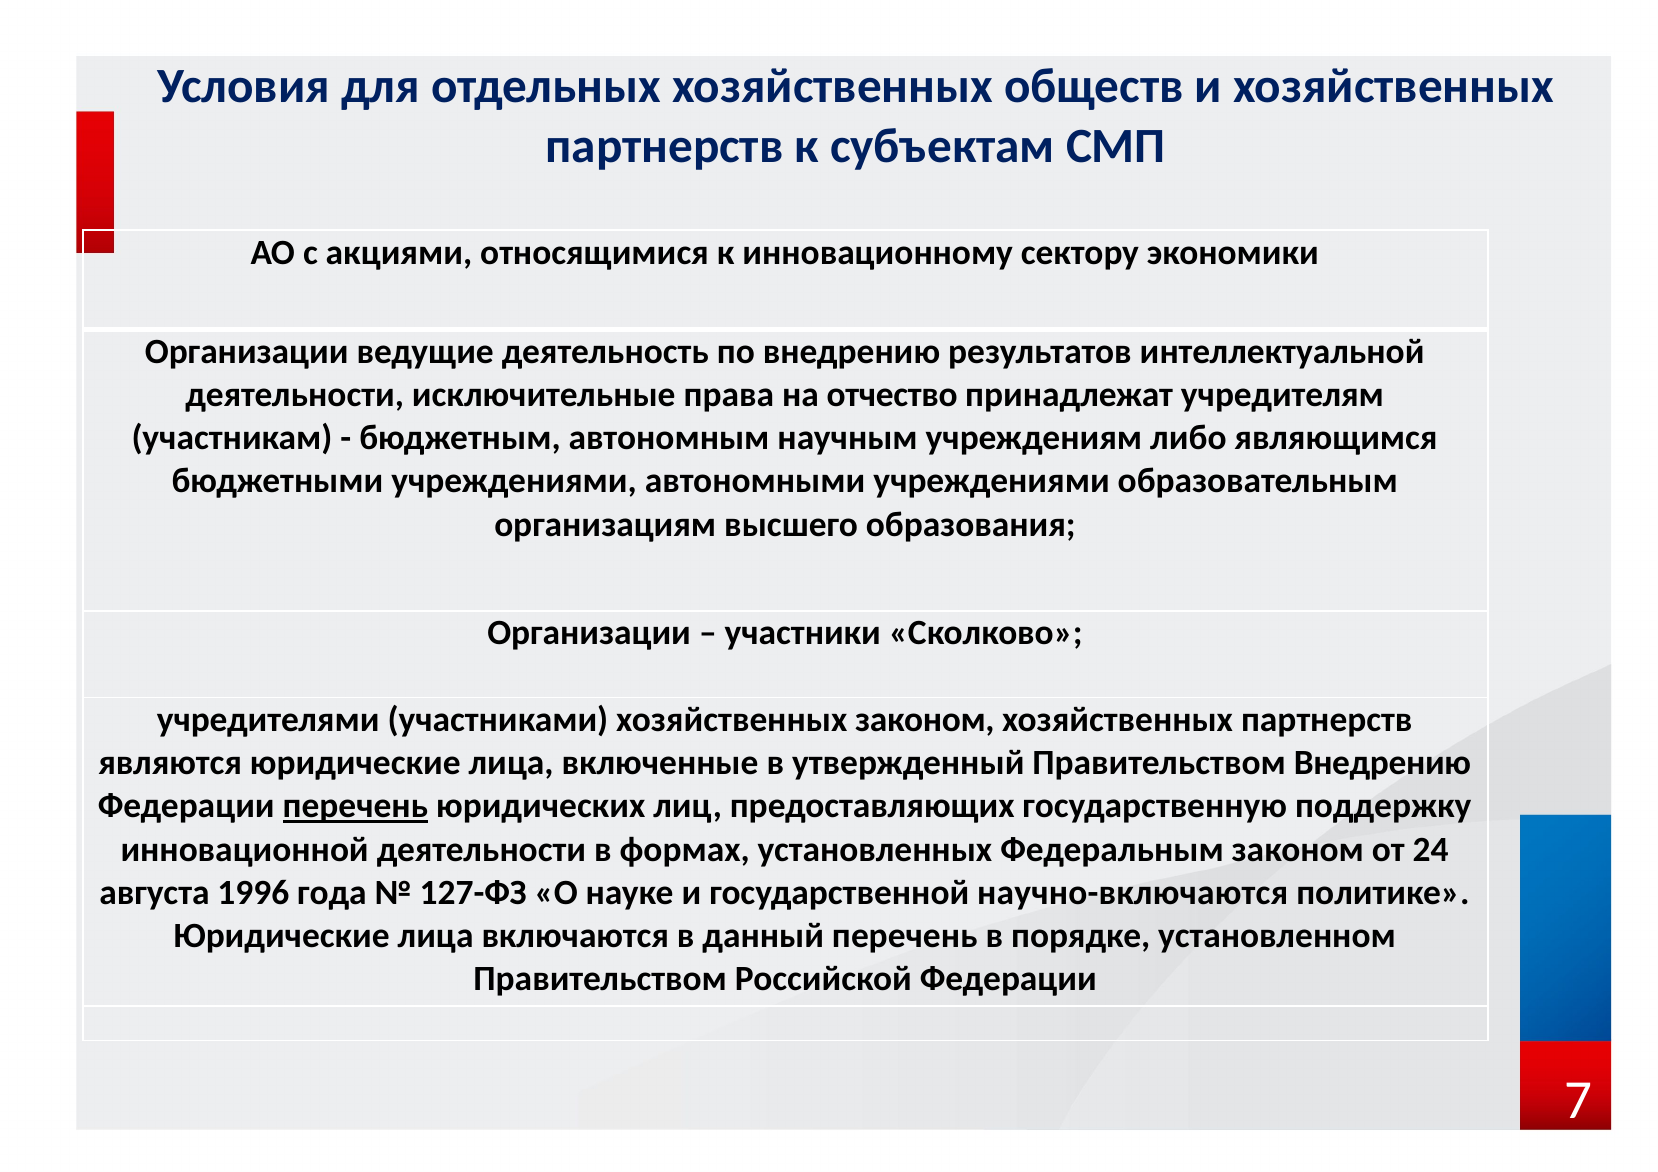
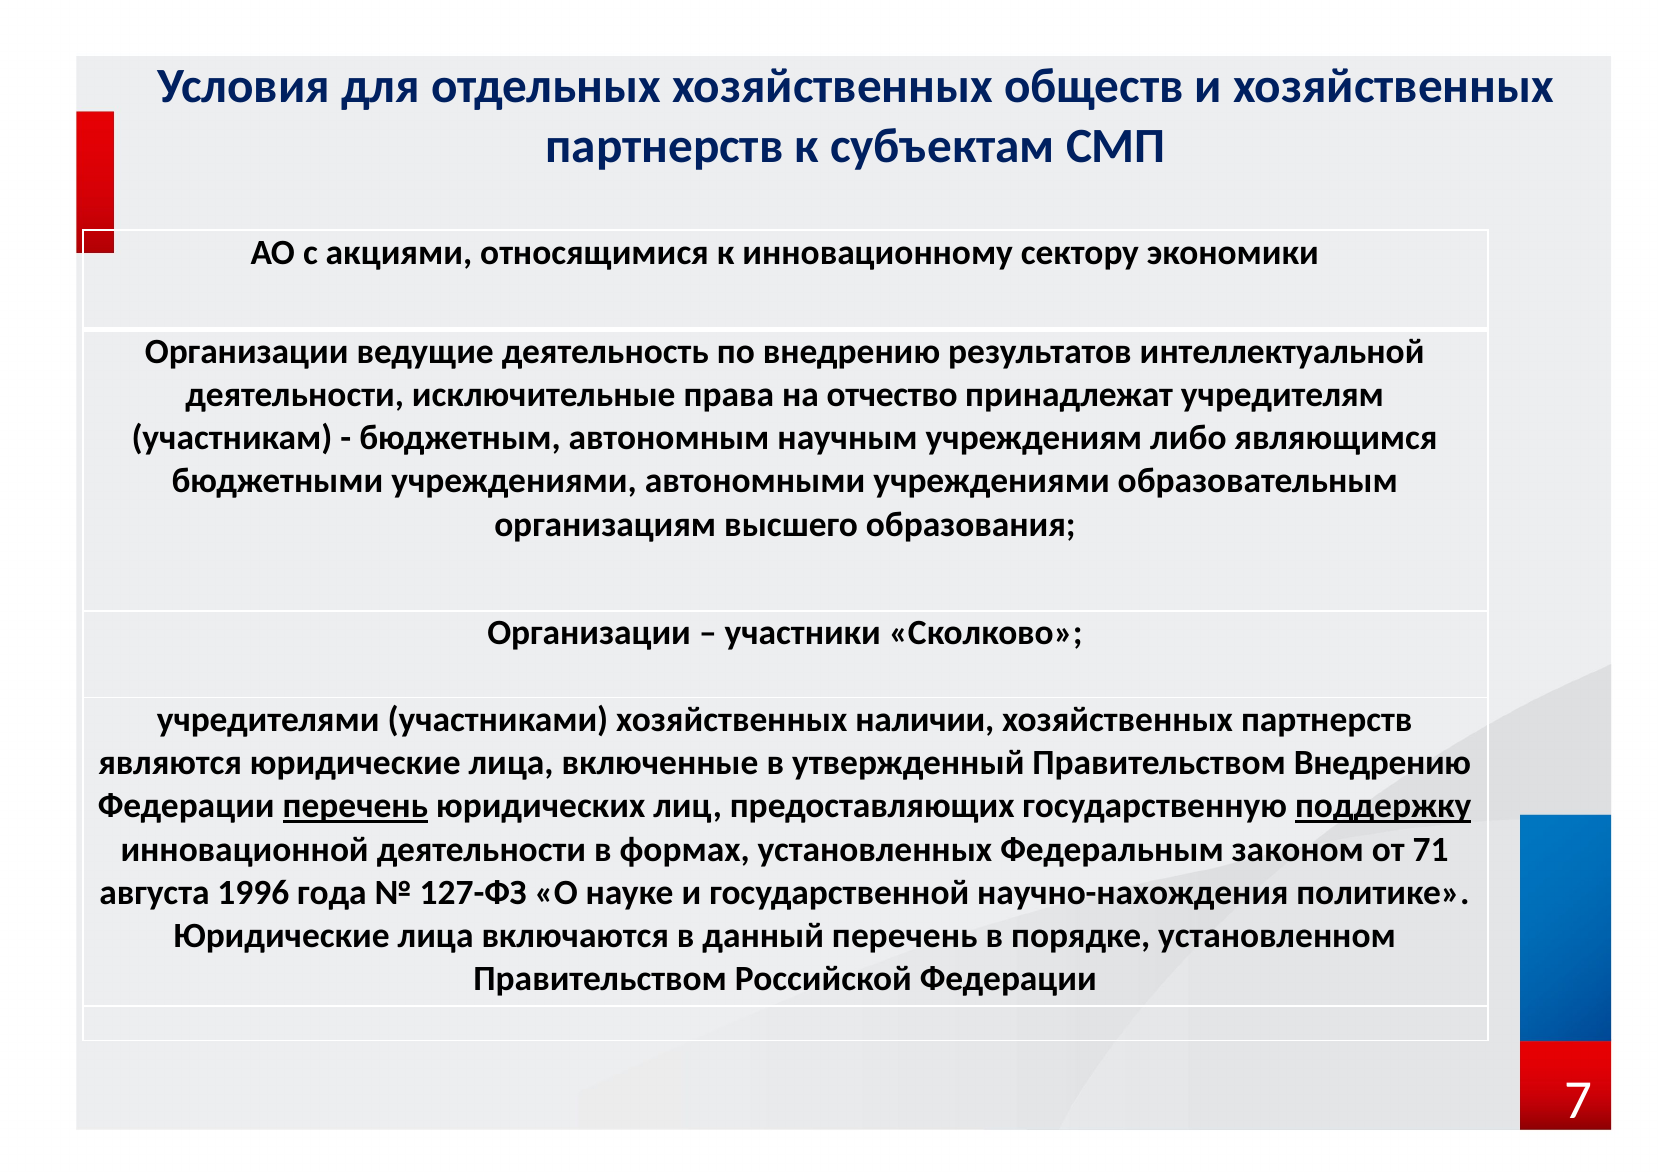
хозяйственных законом: законом -> наличии
поддержку underline: none -> present
24: 24 -> 71
научно-включаются: научно-включаются -> научно-нахождения
